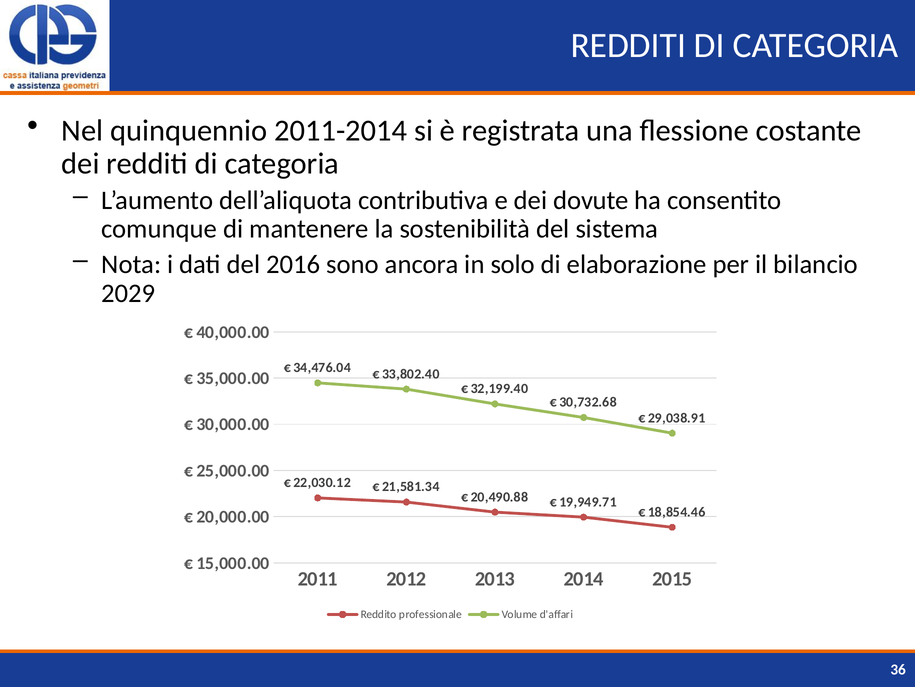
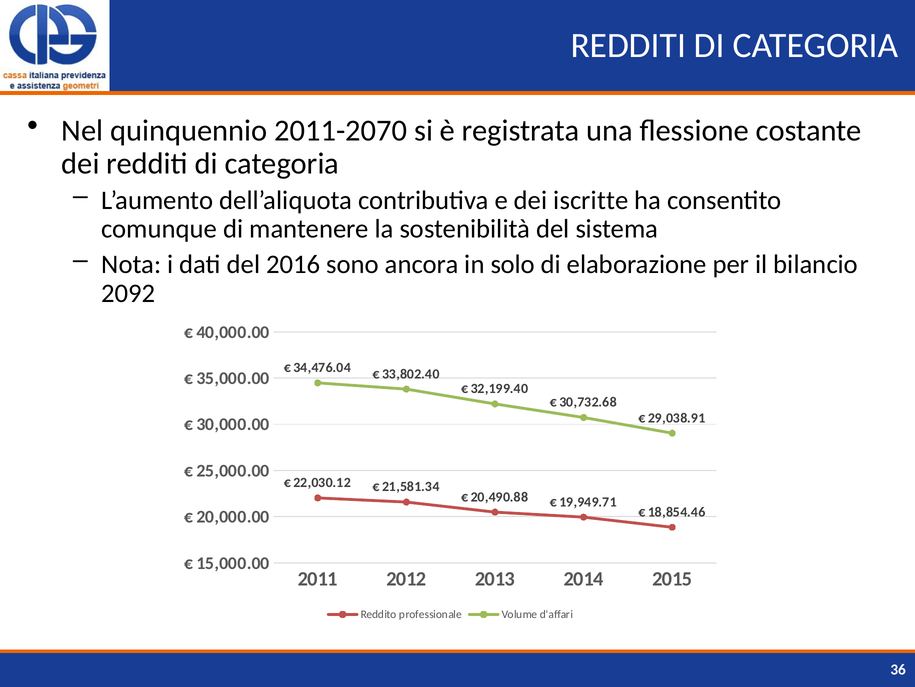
2011-2014: 2011-2014 -> 2011-2070
dovute: dovute -> iscritte
2029: 2029 -> 2092
